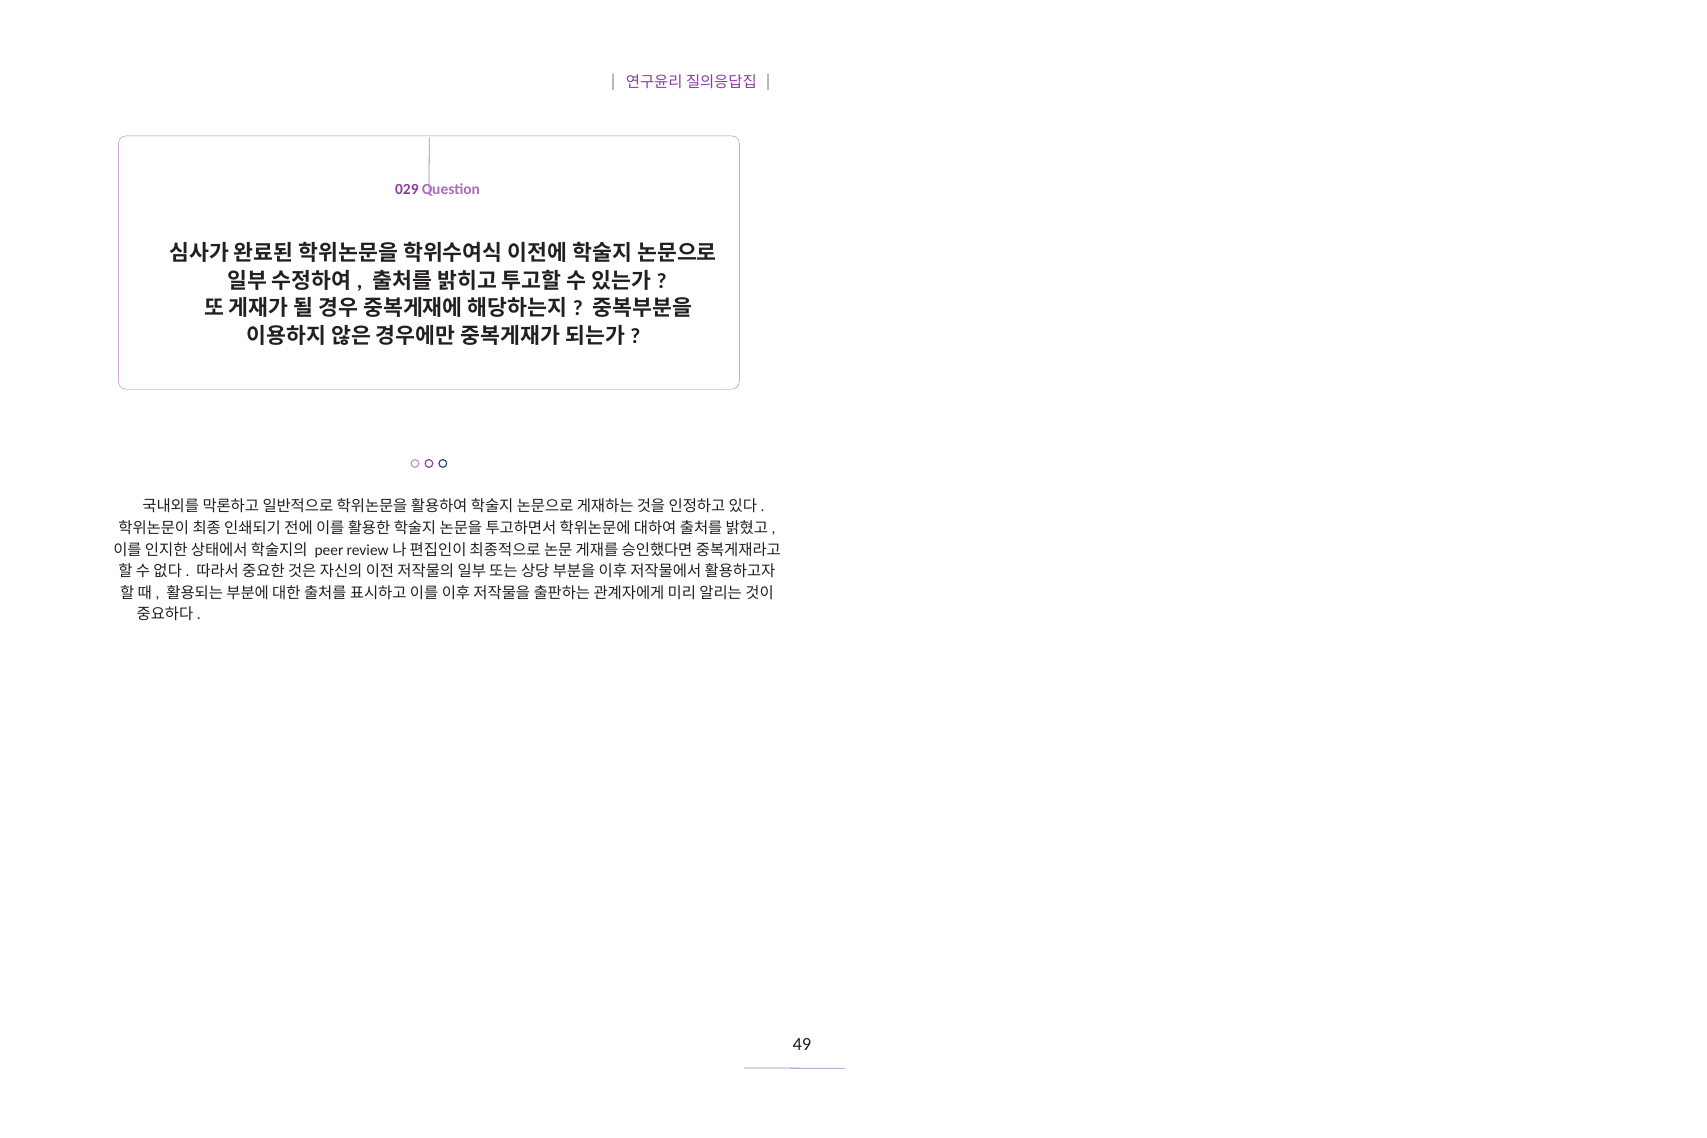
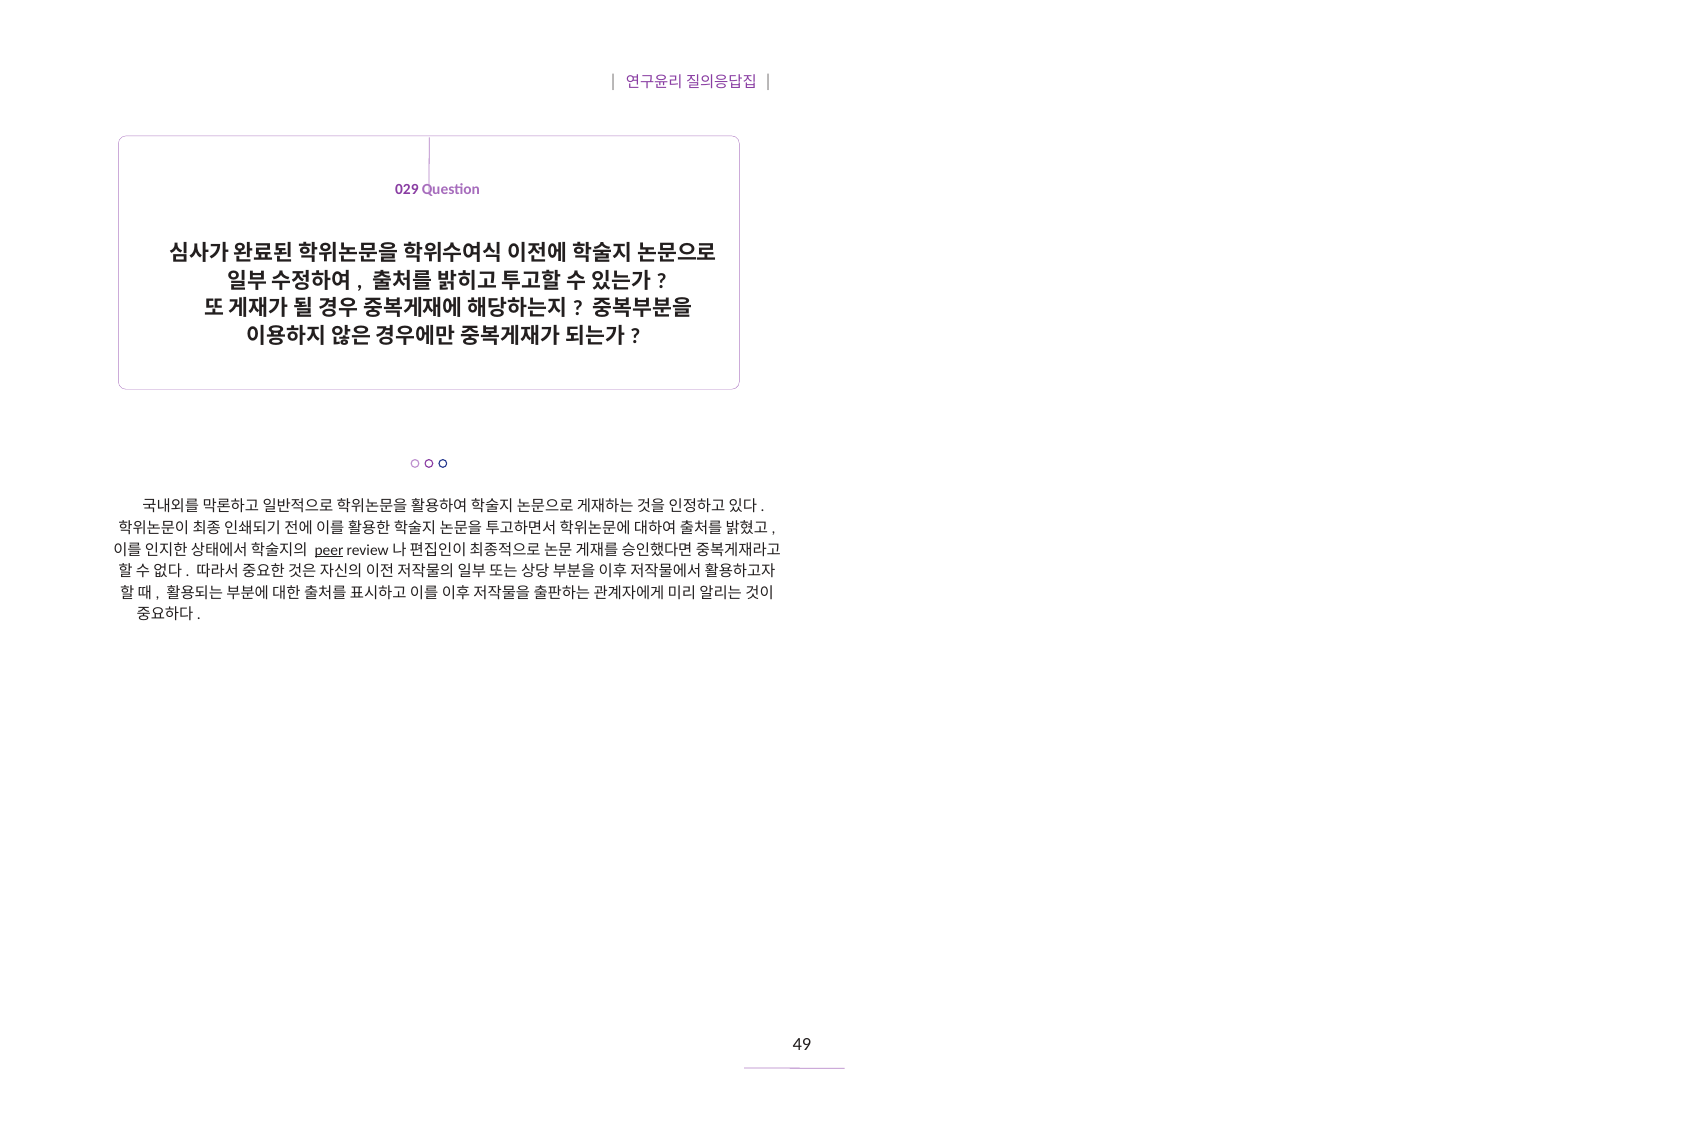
peer underline: none -> present
